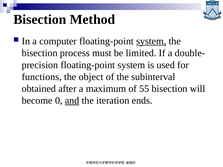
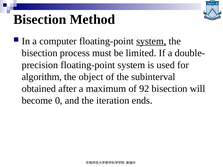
functions: functions -> algorithm
55: 55 -> 92
and underline: present -> none
